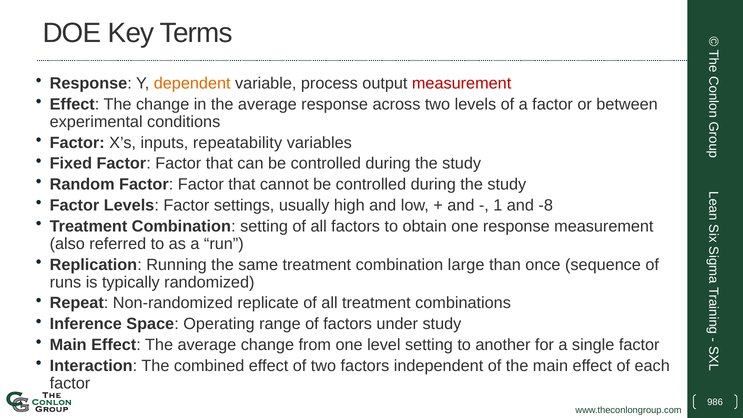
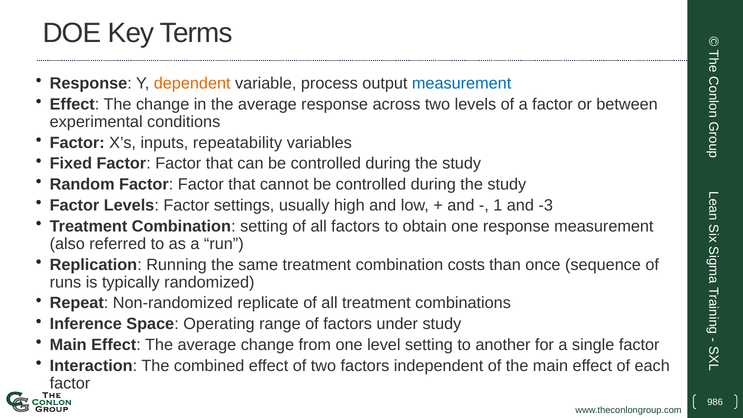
measurement at (462, 83) colour: red -> blue
-8: -8 -> -3
large: large -> costs
